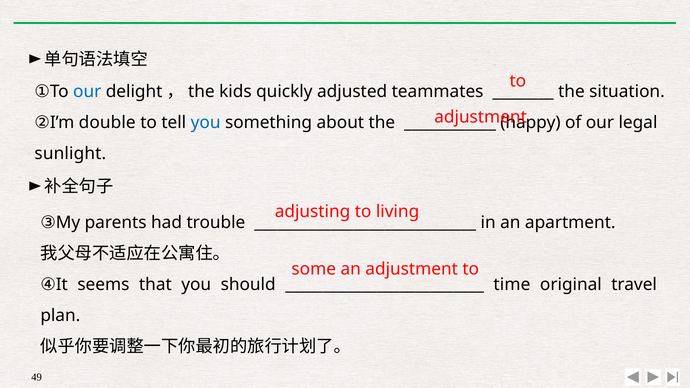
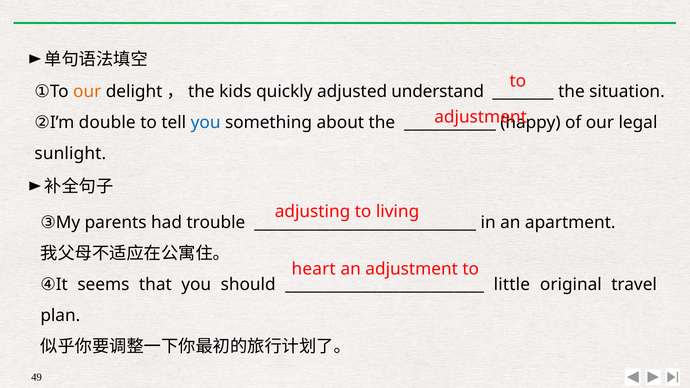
our at (87, 92) colour: blue -> orange
teammates: teammates -> understand
some: some -> heart
time: time -> little
